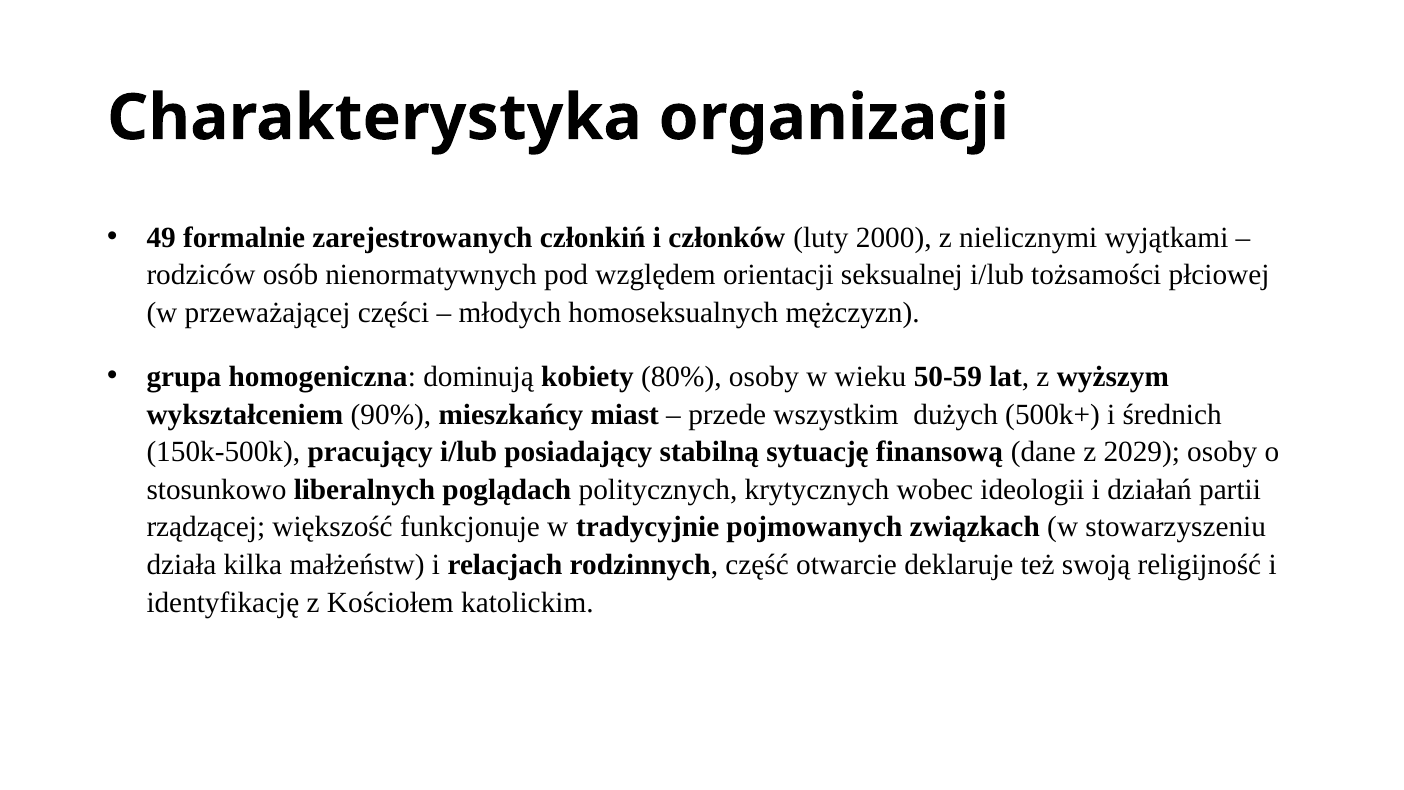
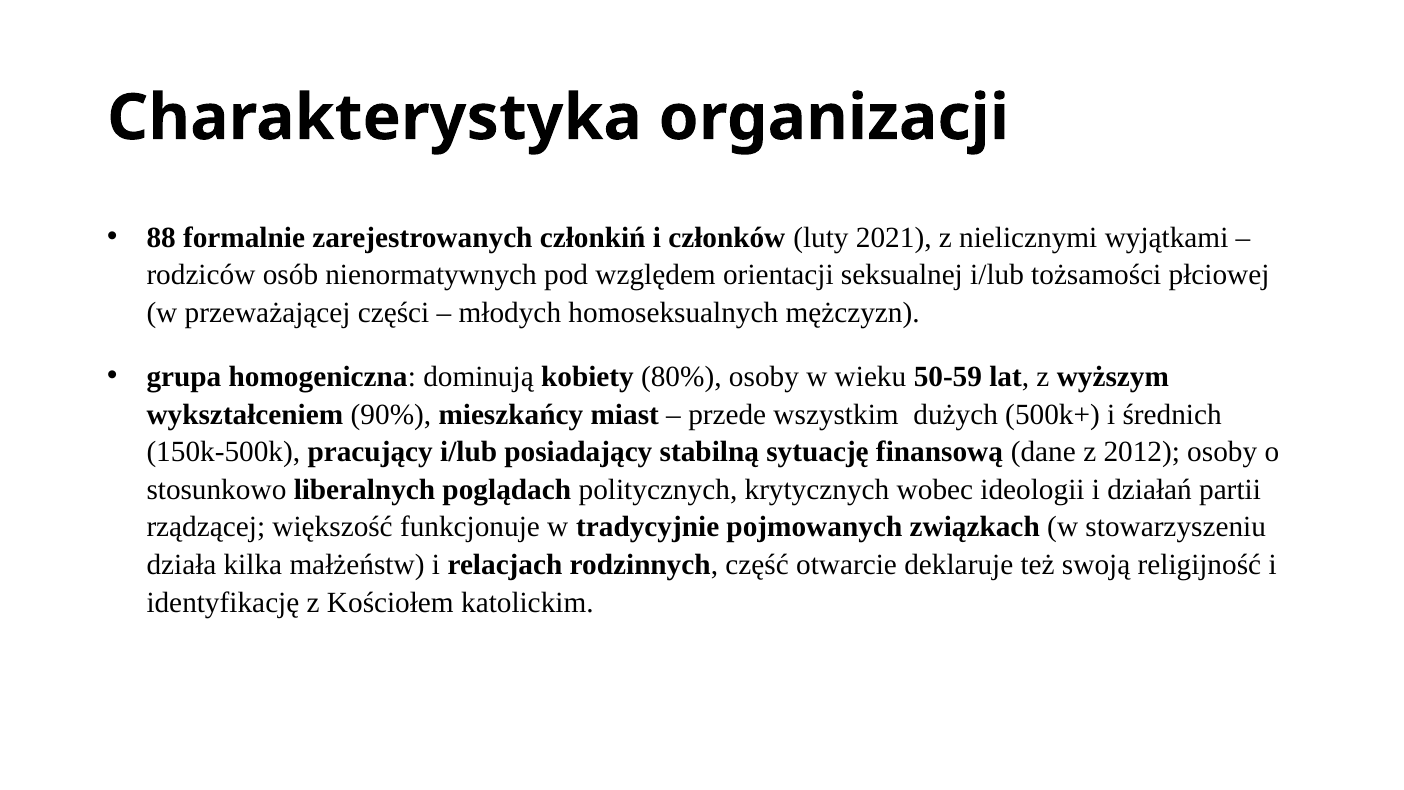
49: 49 -> 88
2000: 2000 -> 2021
2029: 2029 -> 2012
